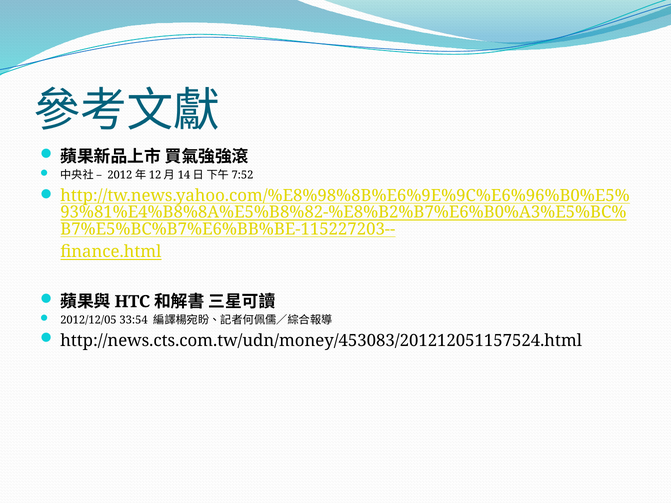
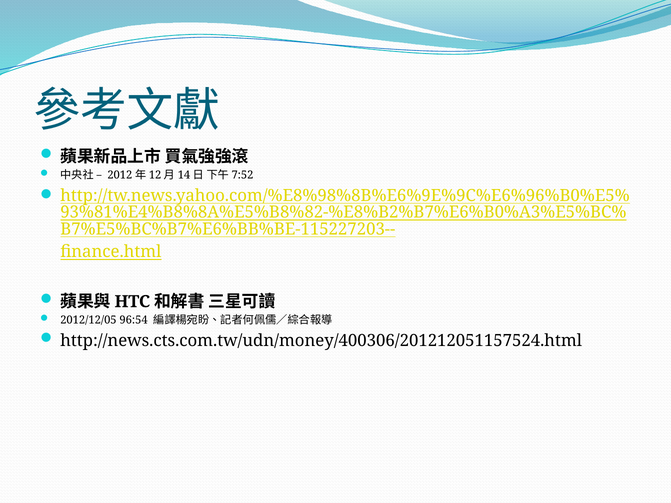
33:54: 33:54 -> 96:54
http://news.cts.com.tw/udn/money/453083/201212051157524.html: http://news.cts.com.tw/udn/money/453083/201212051157524.html -> http://news.cts.com.tw/udn/money/400306/201212051157524.html
